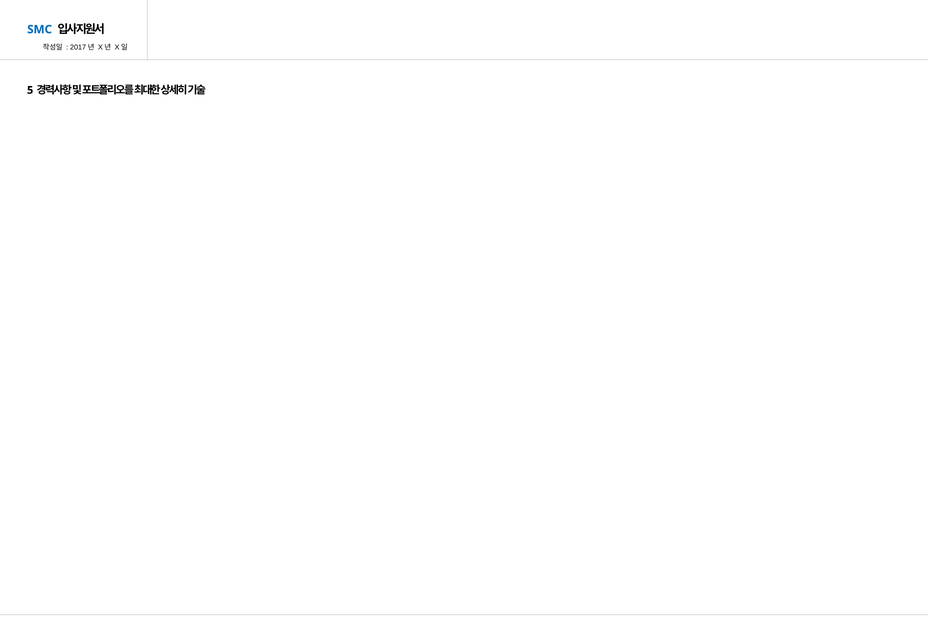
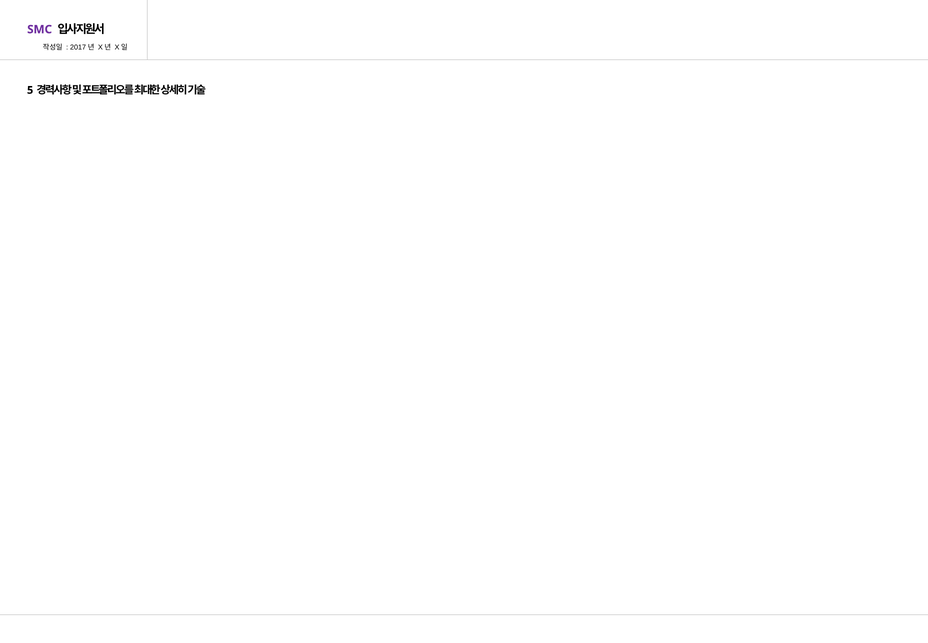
SMC colour: blue -> purple
